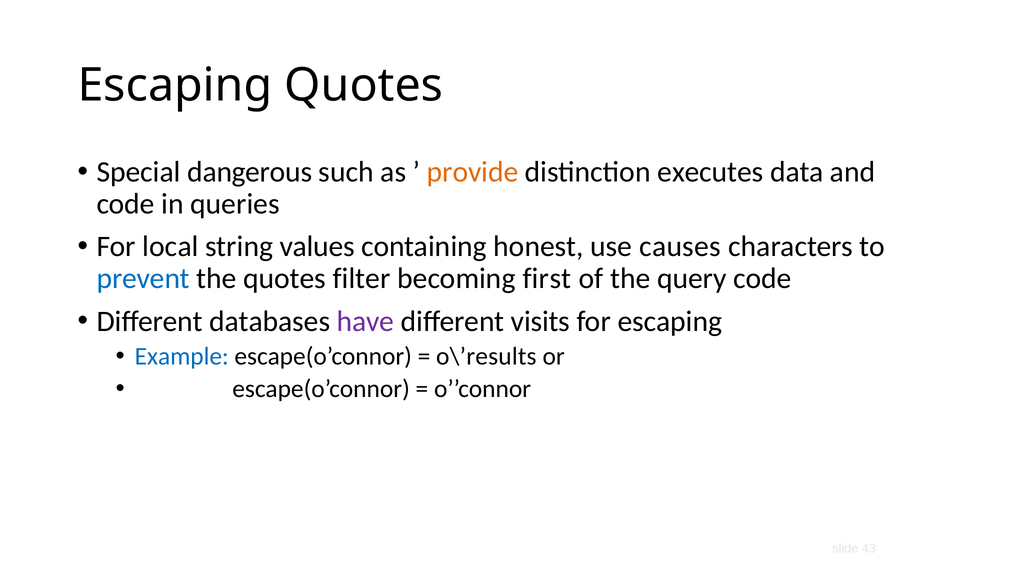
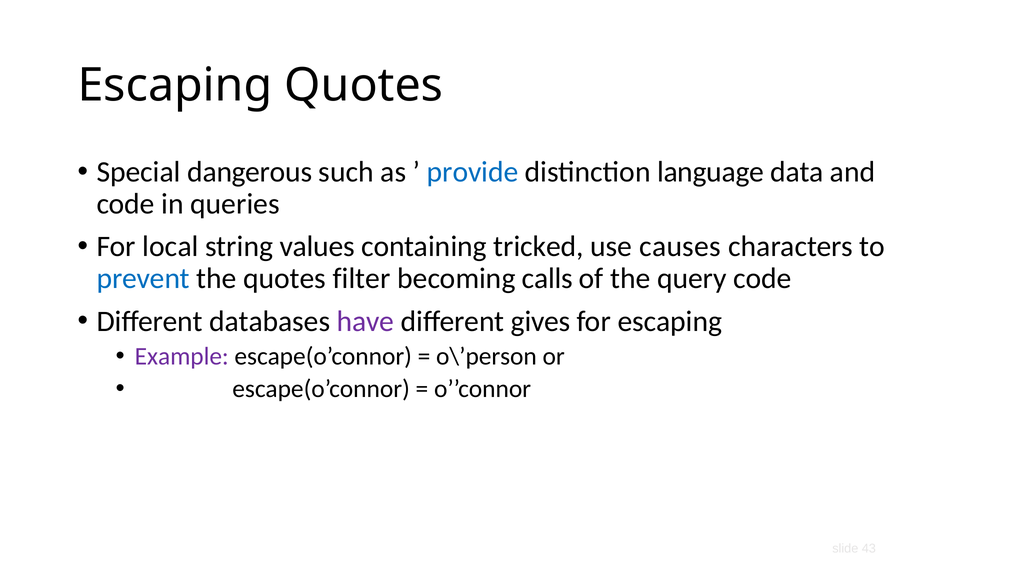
provide colour: orange -> blue
executes: executes -> language
honest: honest -> tricked
first: first -> calls
visits: visits -> gives
Example colour: blue -> purple
o\’results: o\’results -> o\’person
